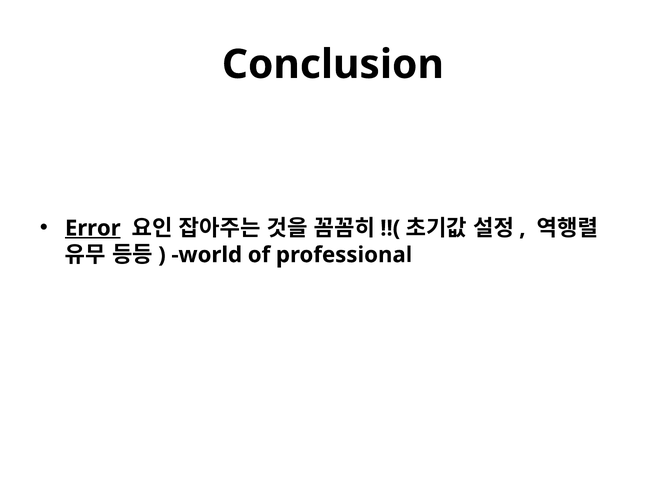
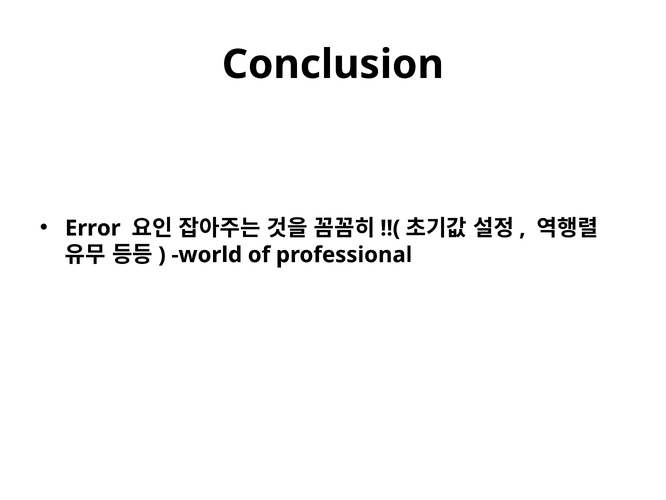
Error underline: present -> none
